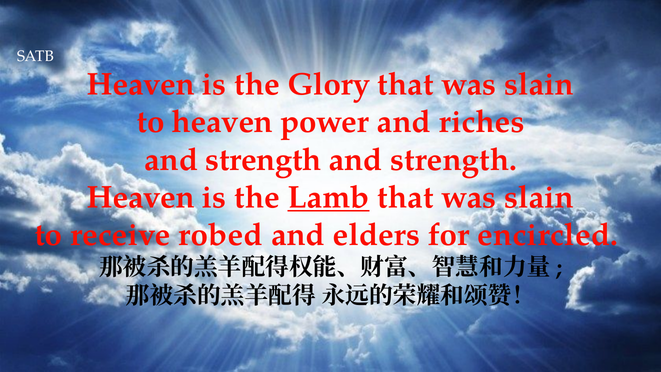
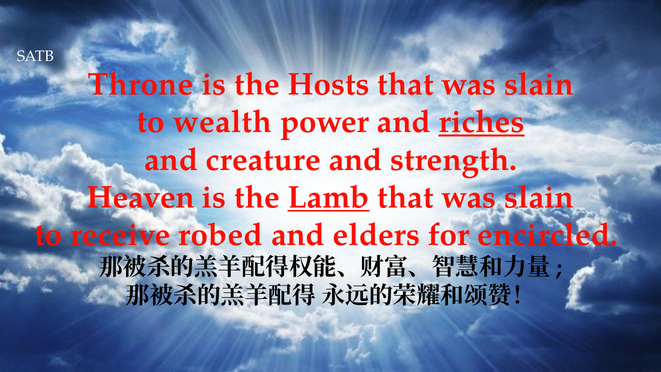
Heaven at (141, 84): Heaven -> Throne
Glory: Glory -> Hosts
to heaven: heaven -> wealth
riches underline: none -> present
strength at (264, 160): strength -> creature
